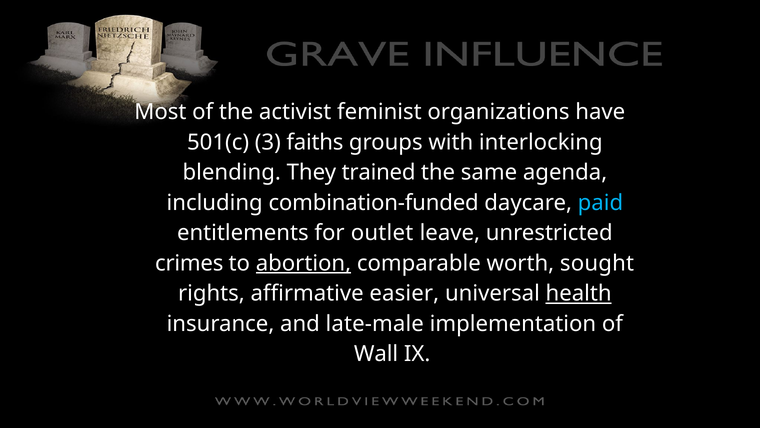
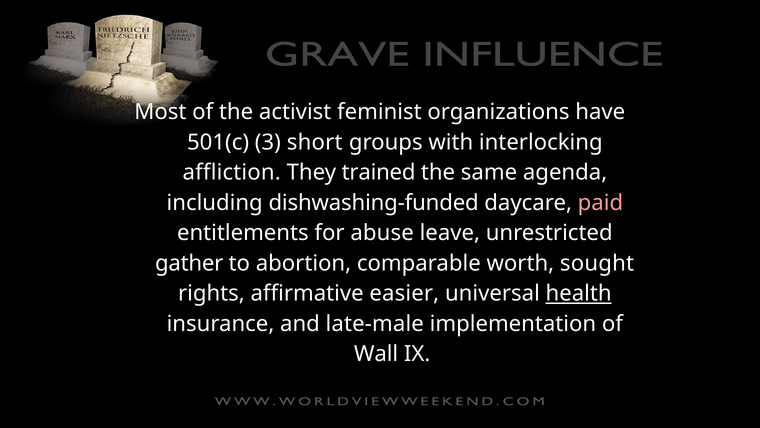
faiths: faiths -> short
blending: blending -> affliction
combination-funded: combination-funded -> dishwashing-funded
paid colour: light blue -> pink
outlet: outlet -> abuse
crimes: crimes -> gather
abortion underline: present -> none
